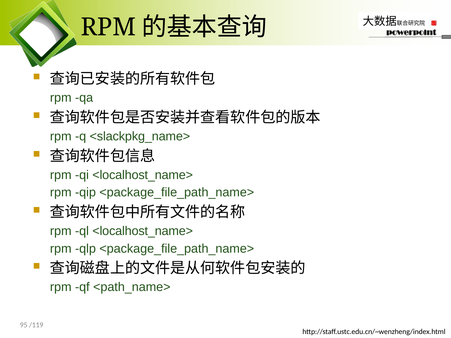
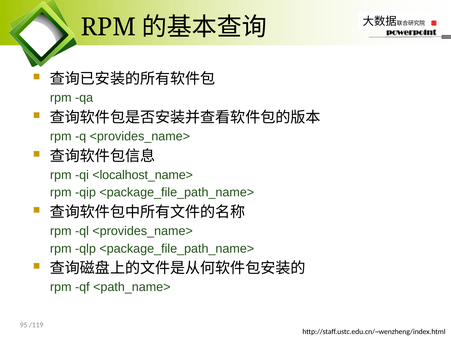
q <slackpkg_name>: <slackpkg_name> -> <provides_name>
ql <localhost_name>: <localhost_name> -> <provides_name>
